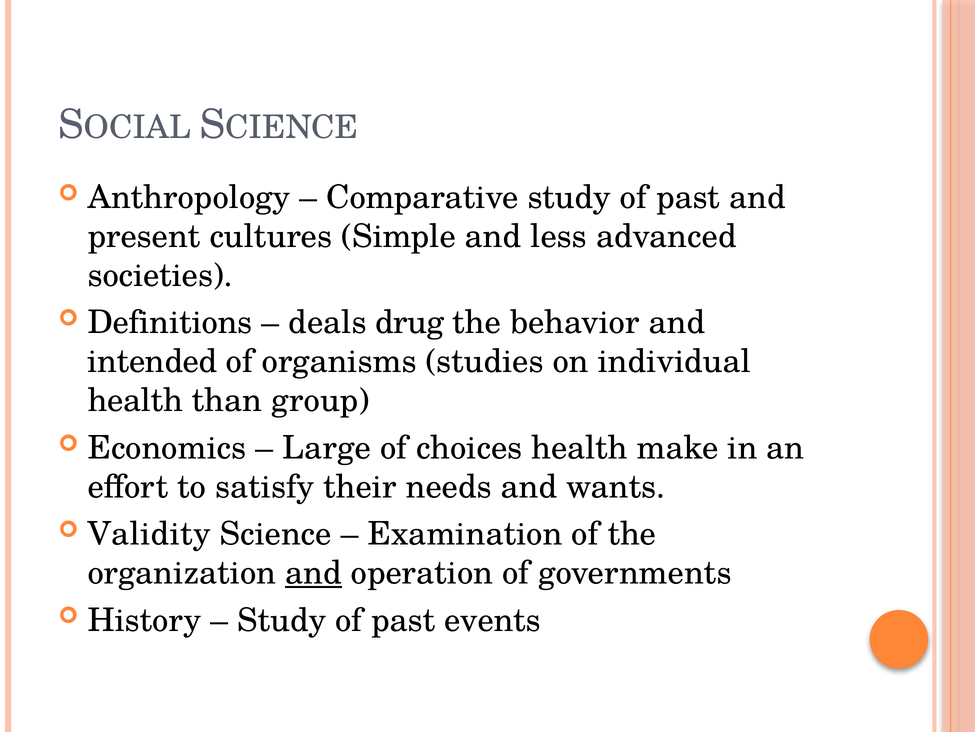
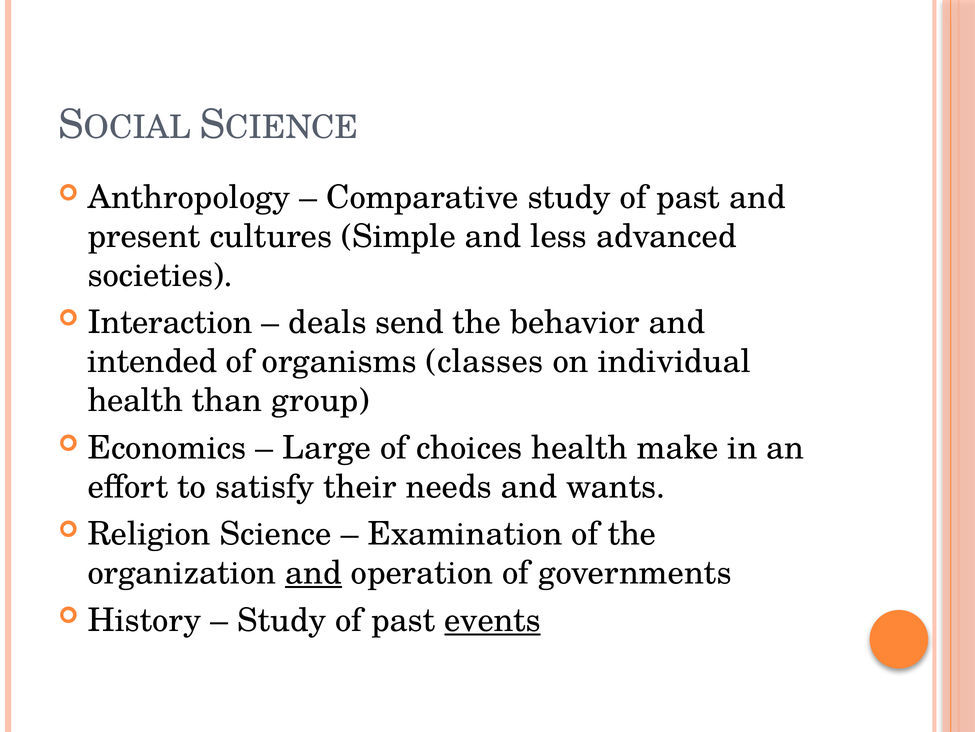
Definitions: Definitions -> Interaction
drug: drug -> send
studies: studies -> classes
Validity: Validity -> Religion
events underline: none -> present
